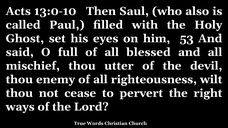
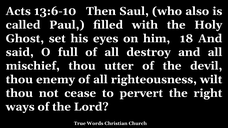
13:0-10: 13:0-10 -> 13:6-10
53: 53 -> 18
blessed: blessed -> destroy
